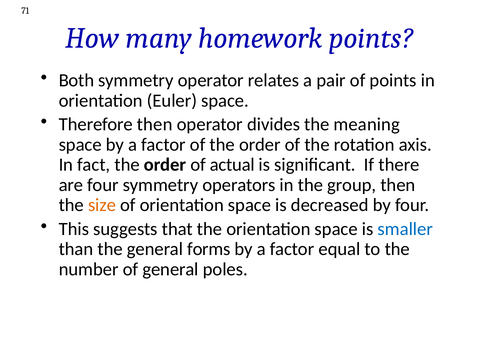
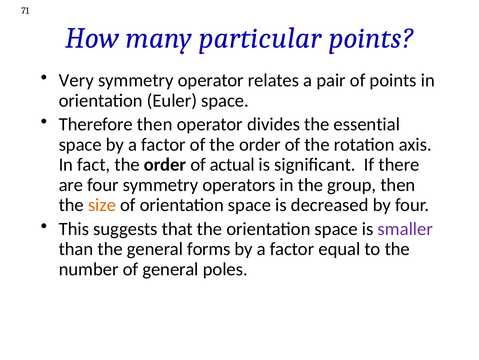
homework: homework -> particular
Both: Both -> Very
meaning: meaning -> essential
smaller colour: blue -> purple
